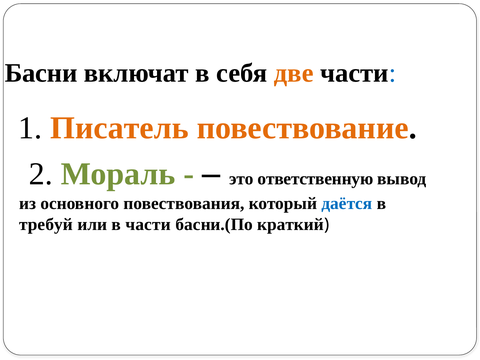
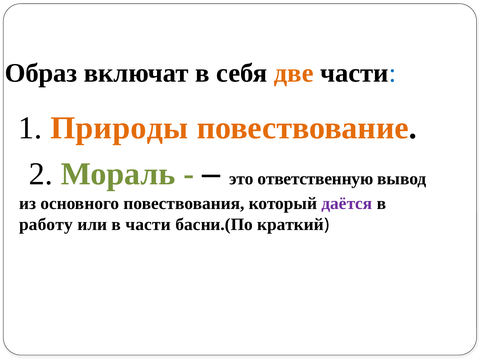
Басни: Басни -> Образ
Писатель: Писатель -> Природы
даётся colour: blue -> purple
требуй: требуй -> работу
